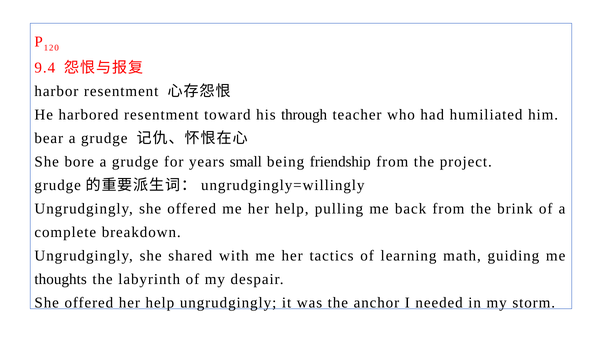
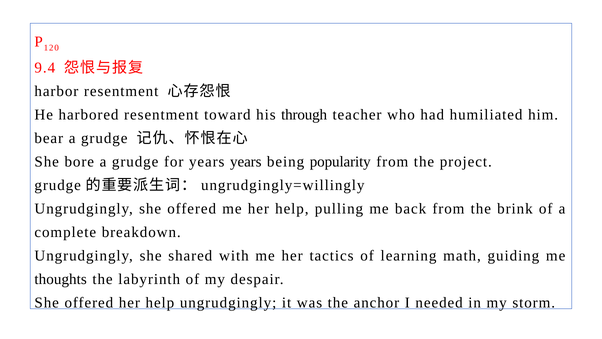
years small: small -> years
friendship: friendship -> popularity
